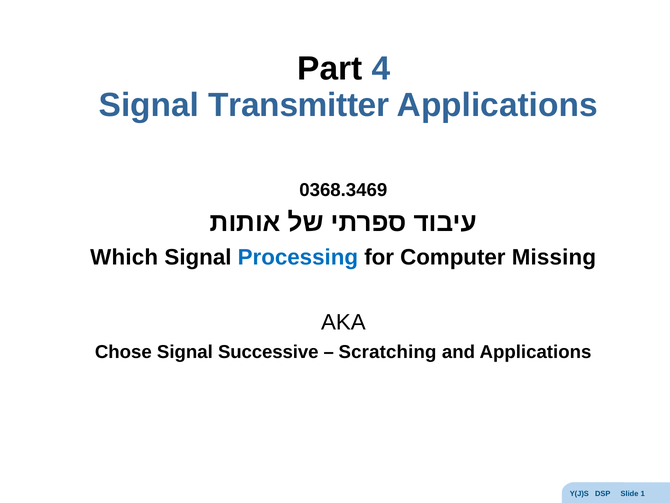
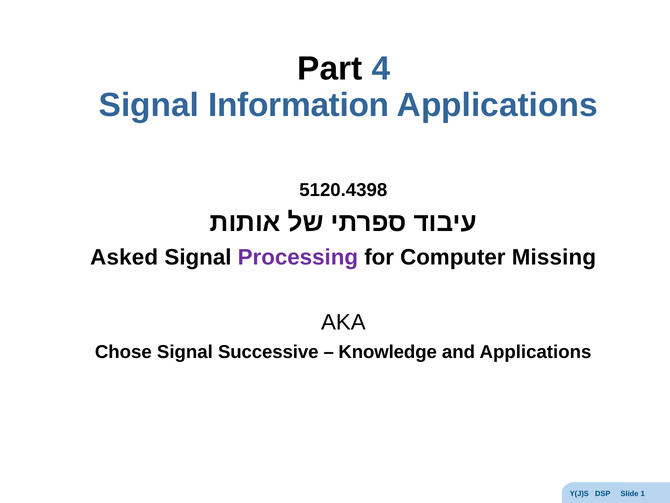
Transmitter: Transmitter -> Information
0368.3469: 0368.3469 -> 5120.4398
Which: Which -> Asked
Processing colour: blue -> purple
Scratching: Scratching -> Knowledge
